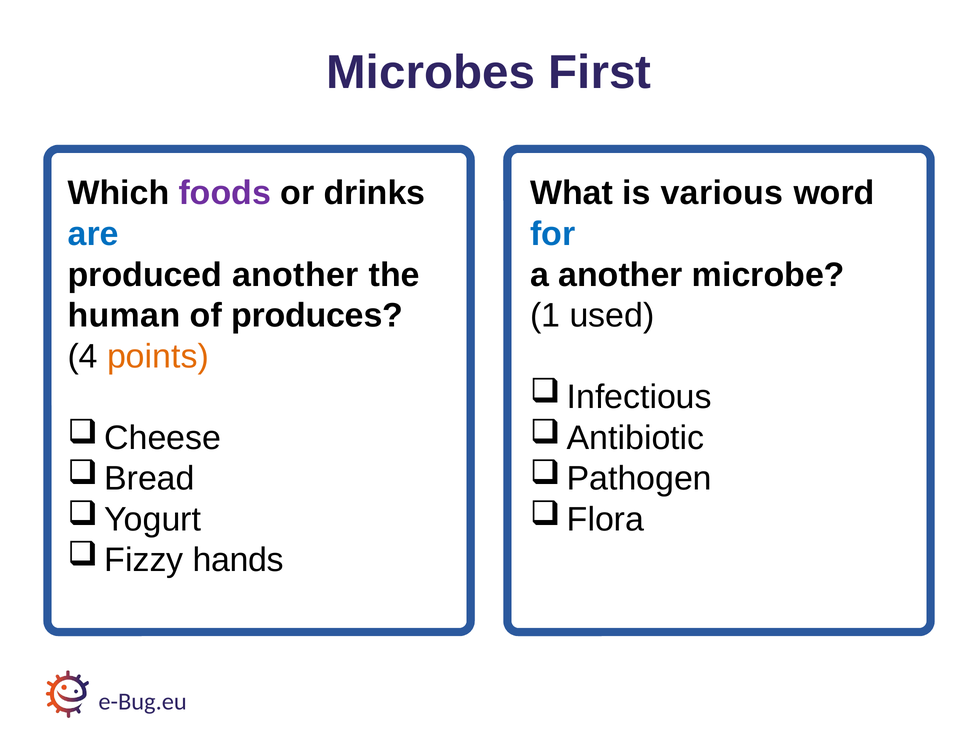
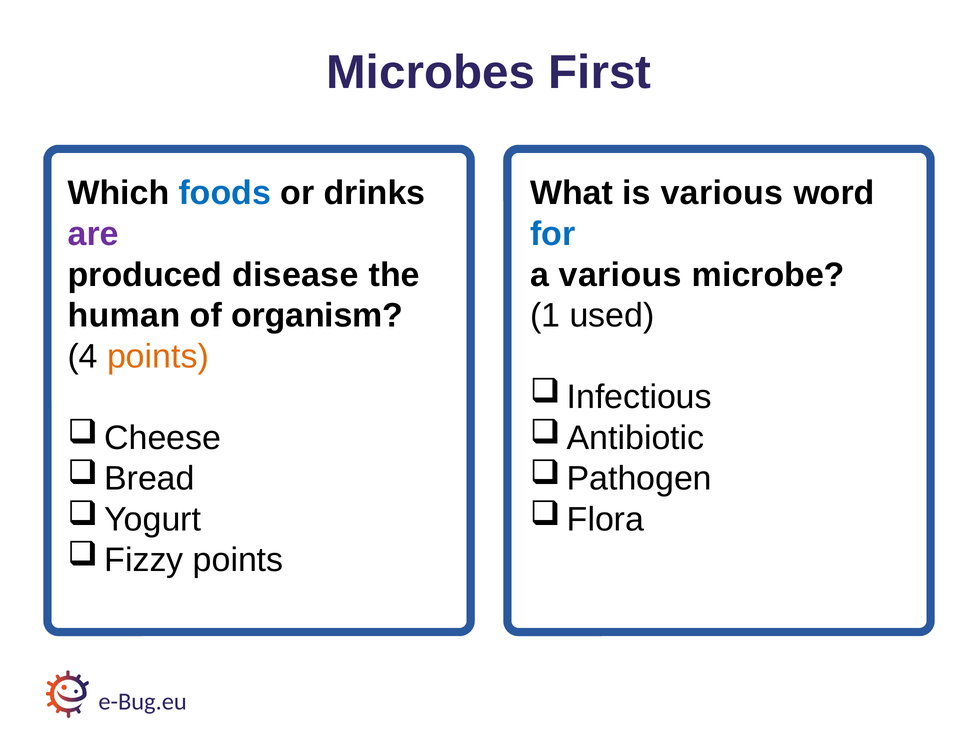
foods colour: purple -> blue
are colour: blue -> purple
produced another: another -> disease
a another: another -> various
produces: produces -> organism
hands at (238, 560): hands -> points
